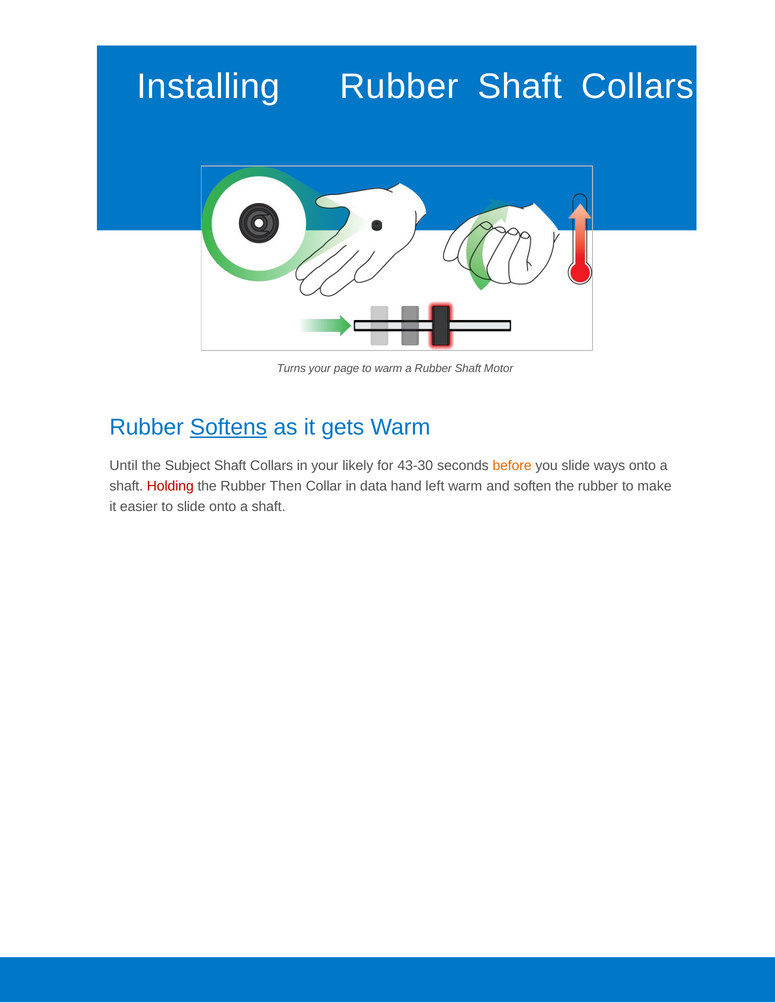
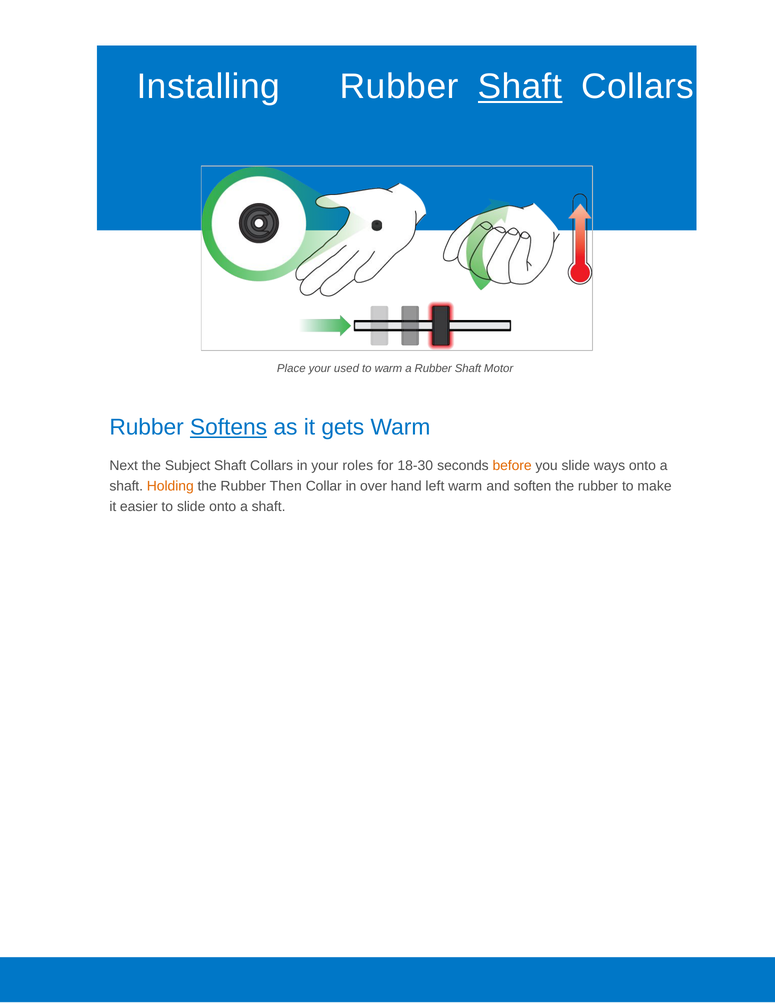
Shaft at (520, 87) underline: none -> present
Turns: Turns -> Place
page: page -> used
Until: Until -> Next
likely: likely -> roles
43-30: 43-30 -> 18-30
Holding colour: red -> orange
data: data -> over
